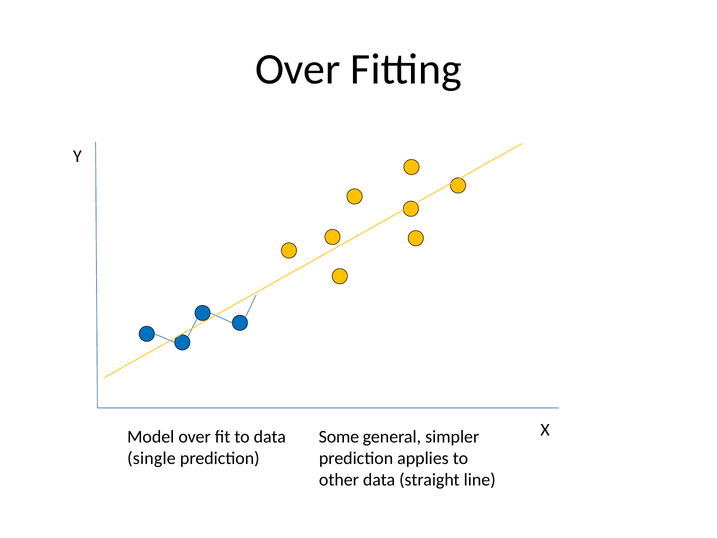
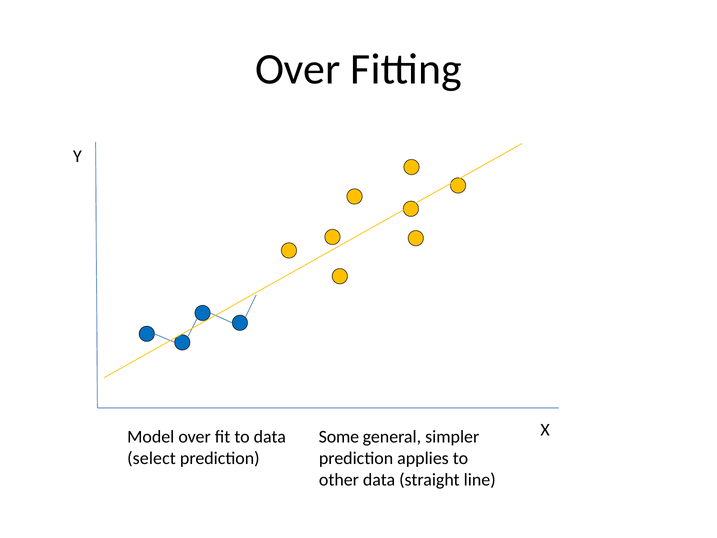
single: single -> select
